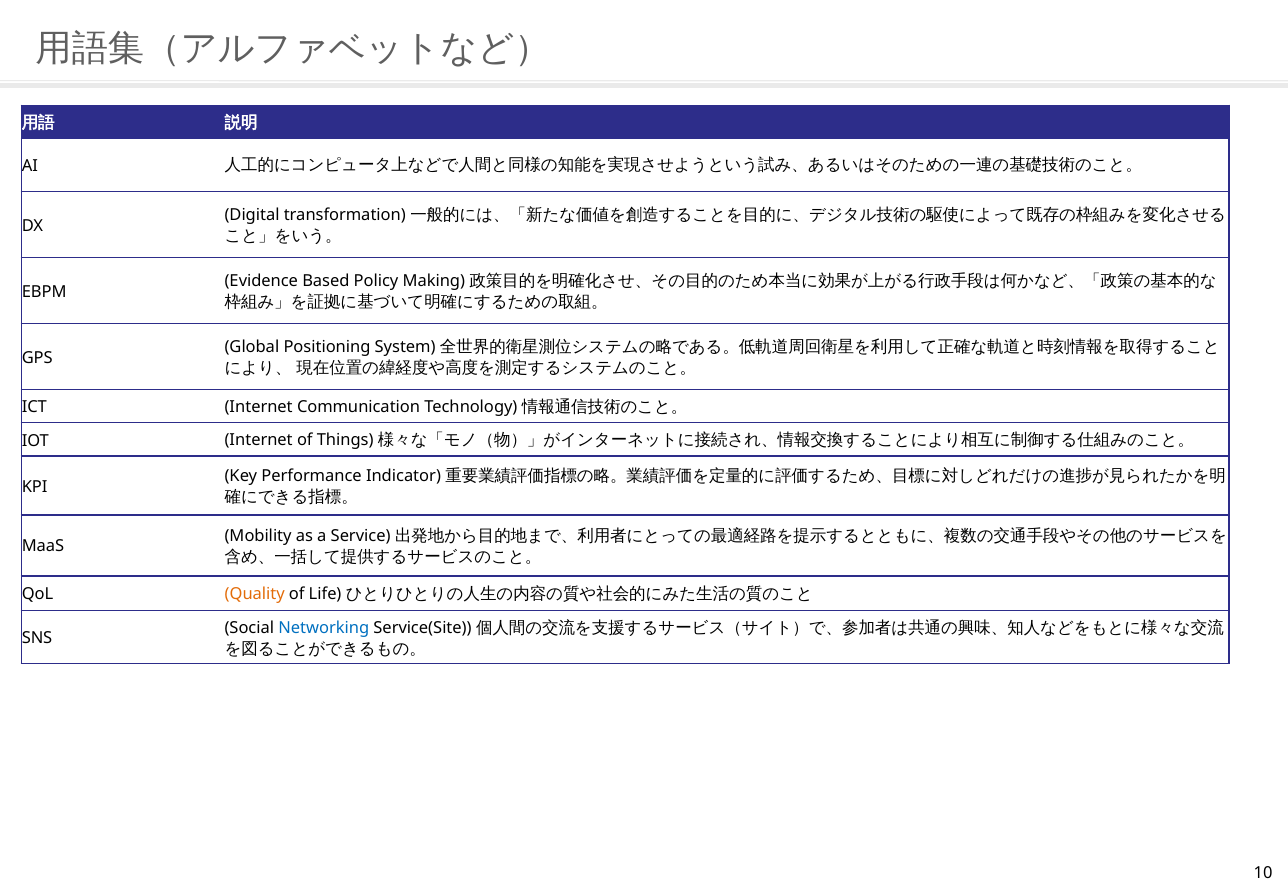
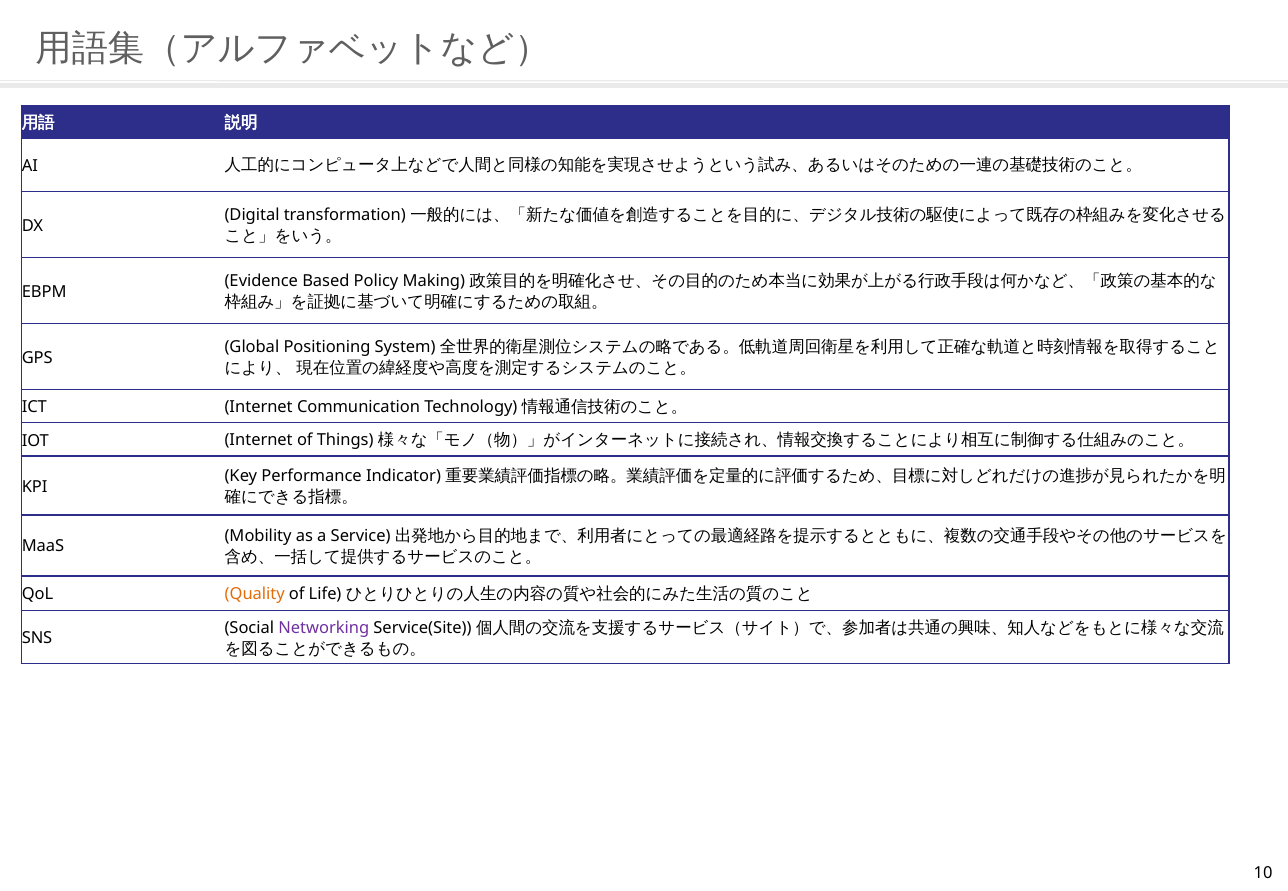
Networking colour: blue -> purple
